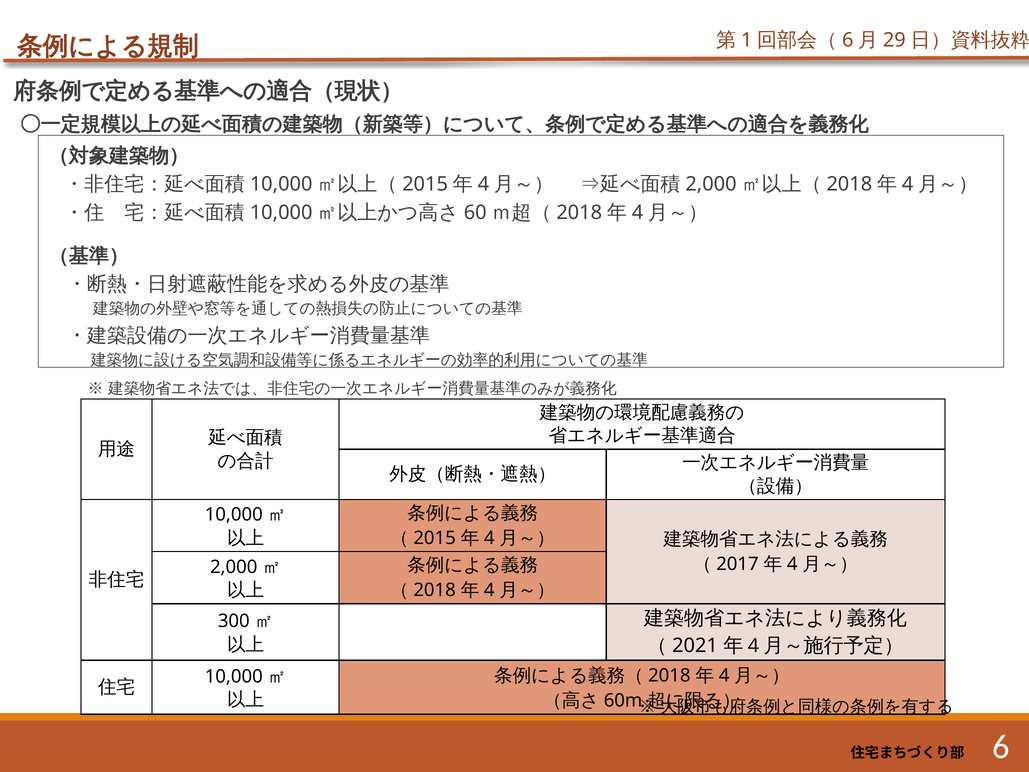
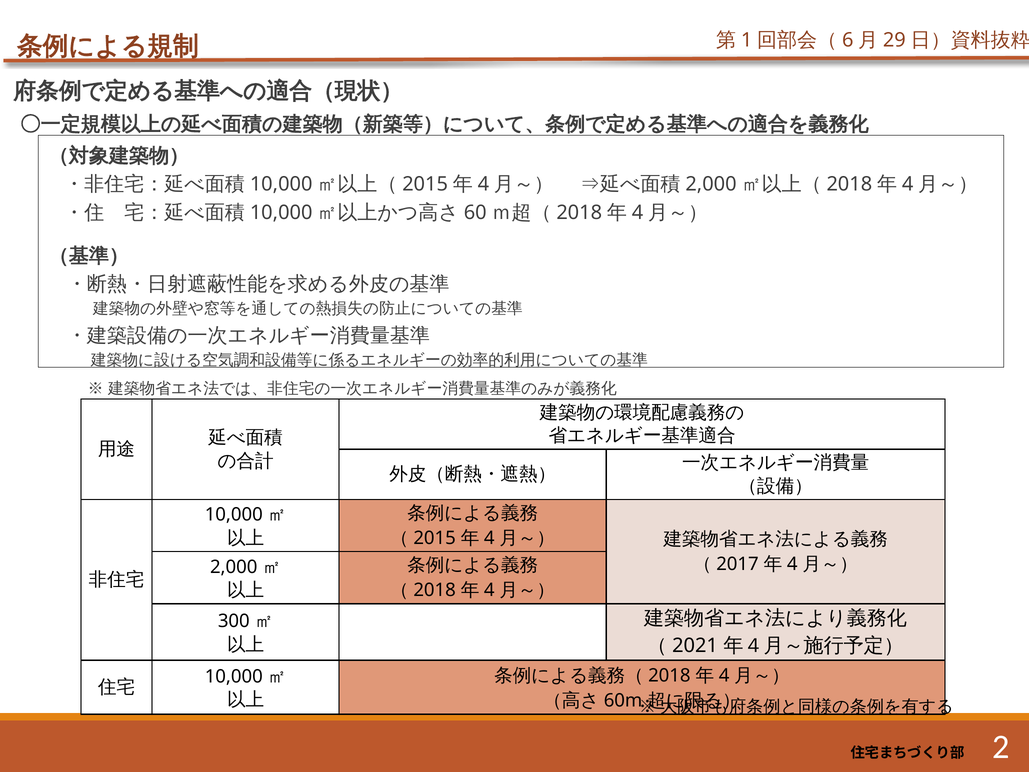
6: 6 -> 2
